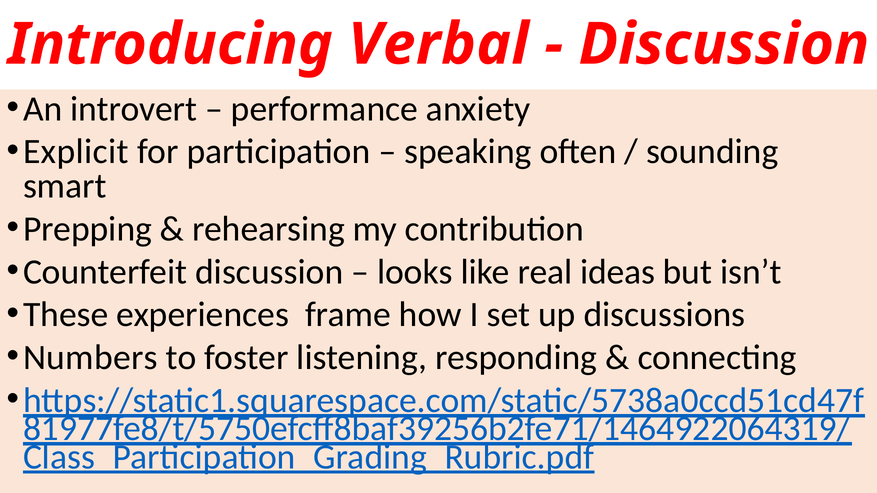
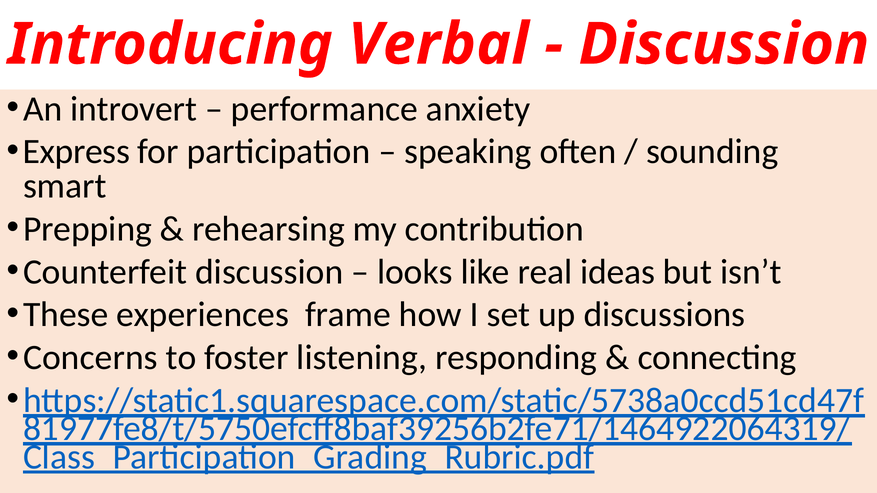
Explicit: Explicit -> Express
Numbers: Numbers -> Concerns
